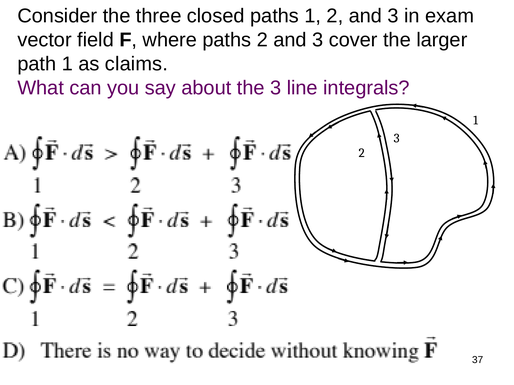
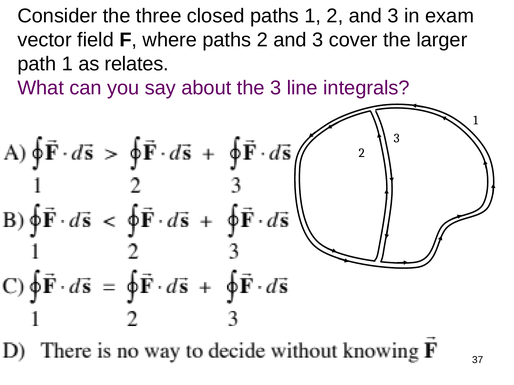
claims: claims -> relates
